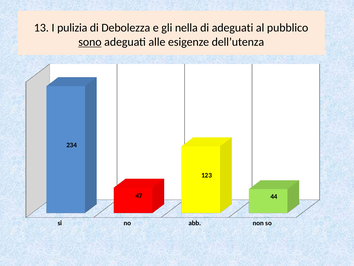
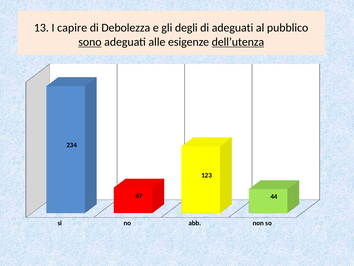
pulizia: pulizia -> capire
nella: nella -> degli
dell’utenza underline: none -> present
